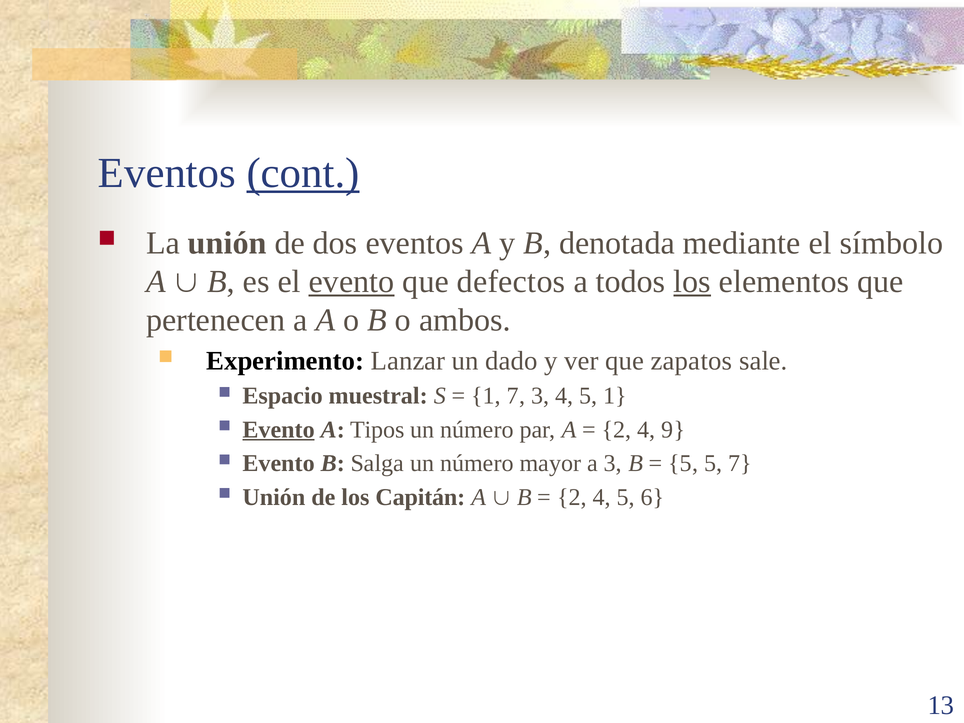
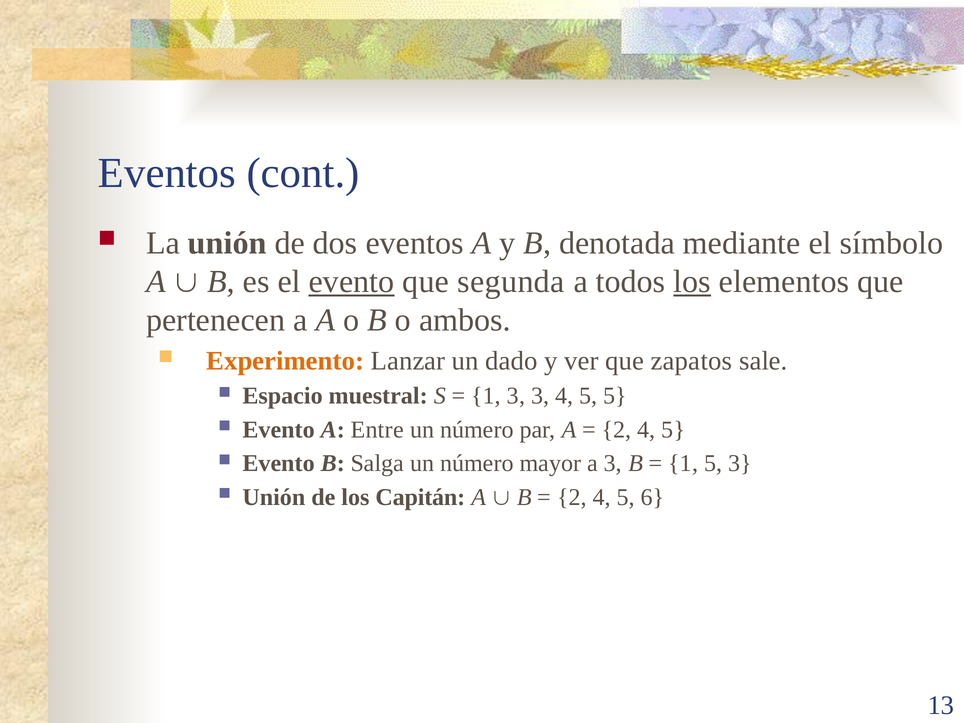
cont underline: present -> none
defectos: defectos -> segunda
Experimento colour: black -> orange
1 7: 7 -> 3
5 1: 1 -> 5
Evento at (279, 430) underline: present -> none
Tipos: Tipos -> Entre
9 at (673, 430): 9 -> 5
5 at (683, 463): 5 -> 1
5 7: 7 -> 3
